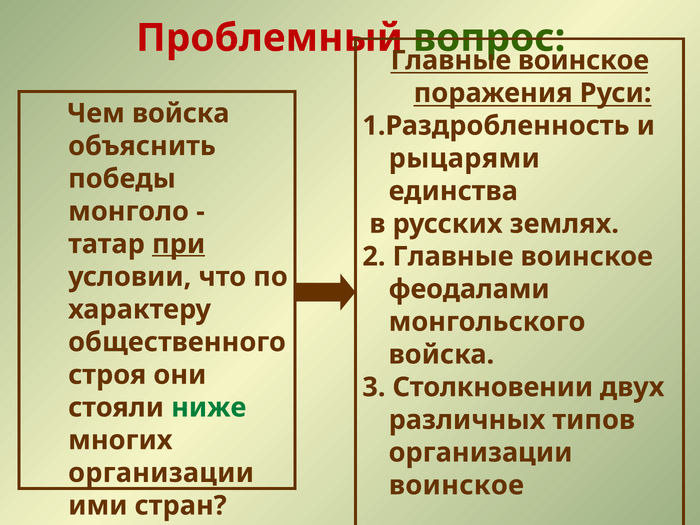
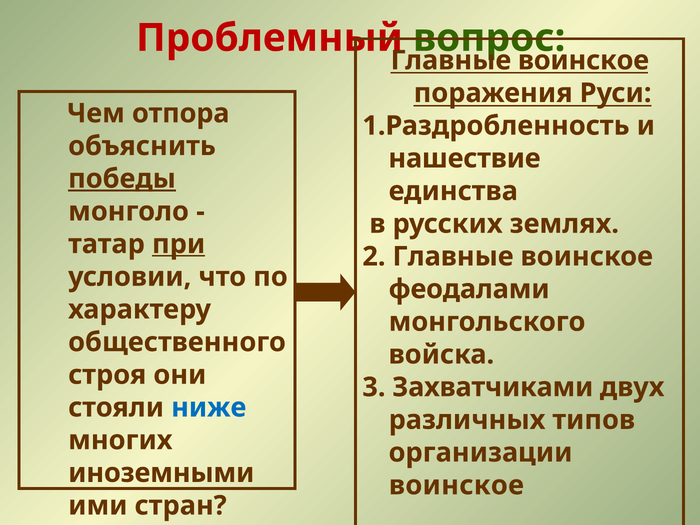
Чем войска: войска -> отпора
рыцарями: рыцарями -> нашествие
победы underline: none -> present
Столкновении: Столкновении -> Захватчиками
ниже colour: green -> blue
организации at (161, 473): организации -> иноземными
